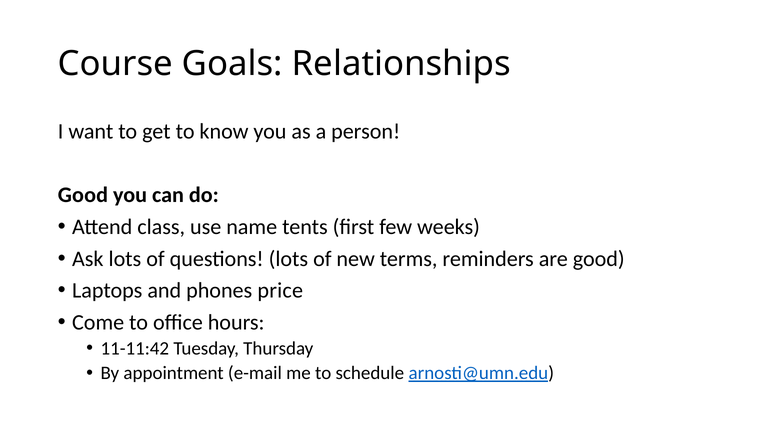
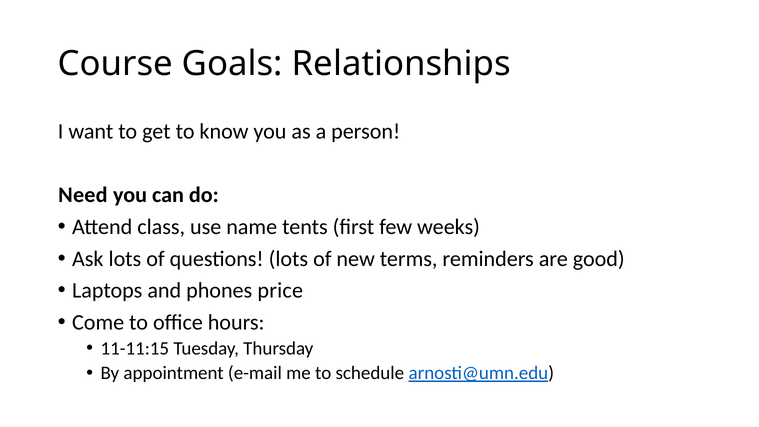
Good at (83, 195): Good -> Need
11-11:42: 11-11:42 -> 11-11:15
